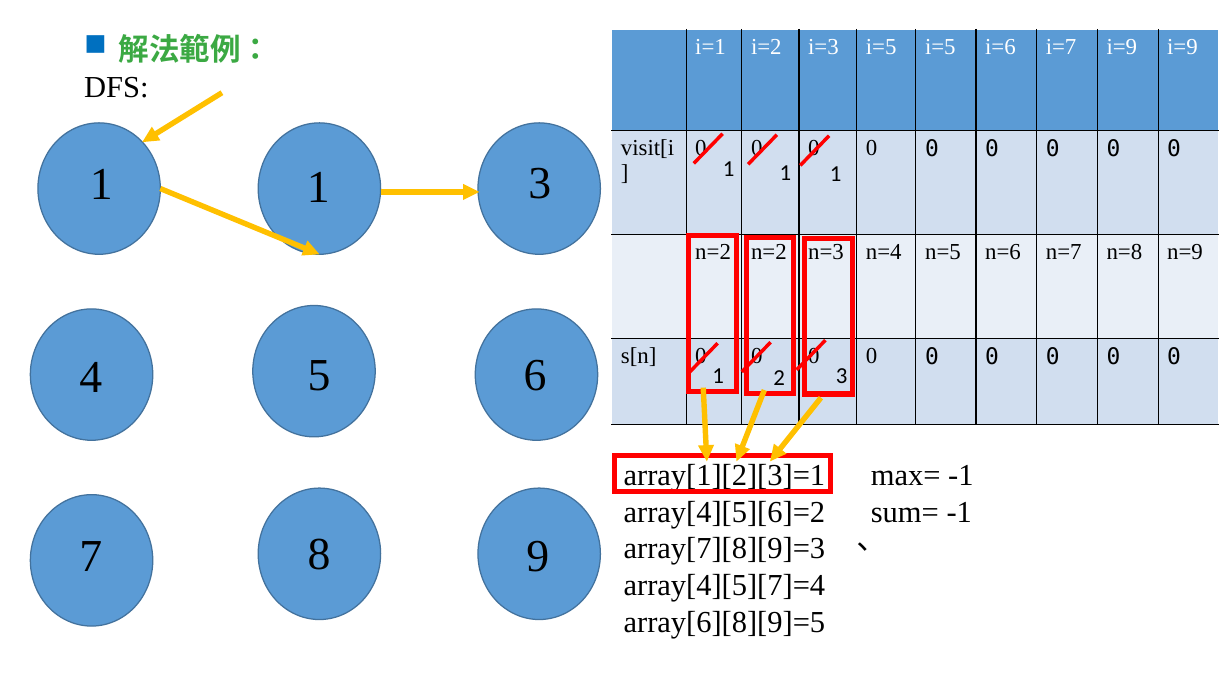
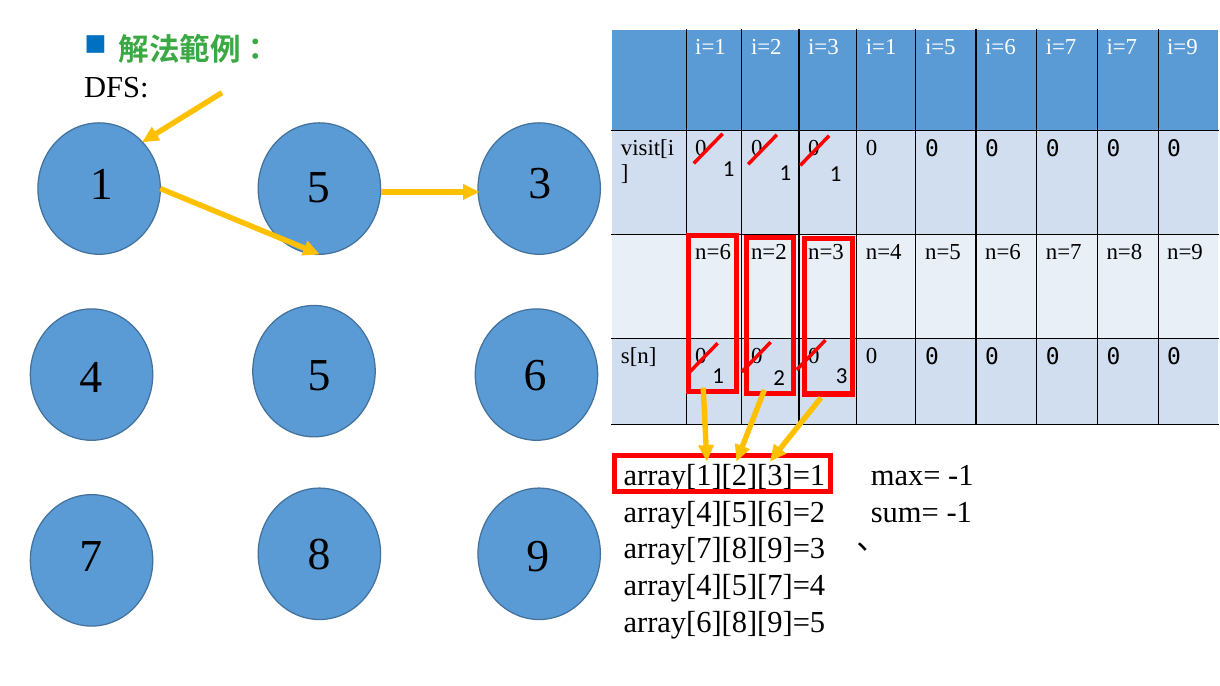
i=3 i=5: i=5 -> i=1
i=7 i=9: i=9 -> i=7
1 at (318, 188): 1 -> 5
n=2 at (713, 252): n=2 -> n=6
